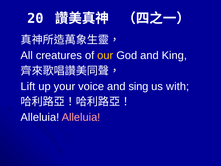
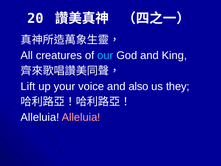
our colour: yellow -> light blue
sing: sing -> also
with: with -> they
